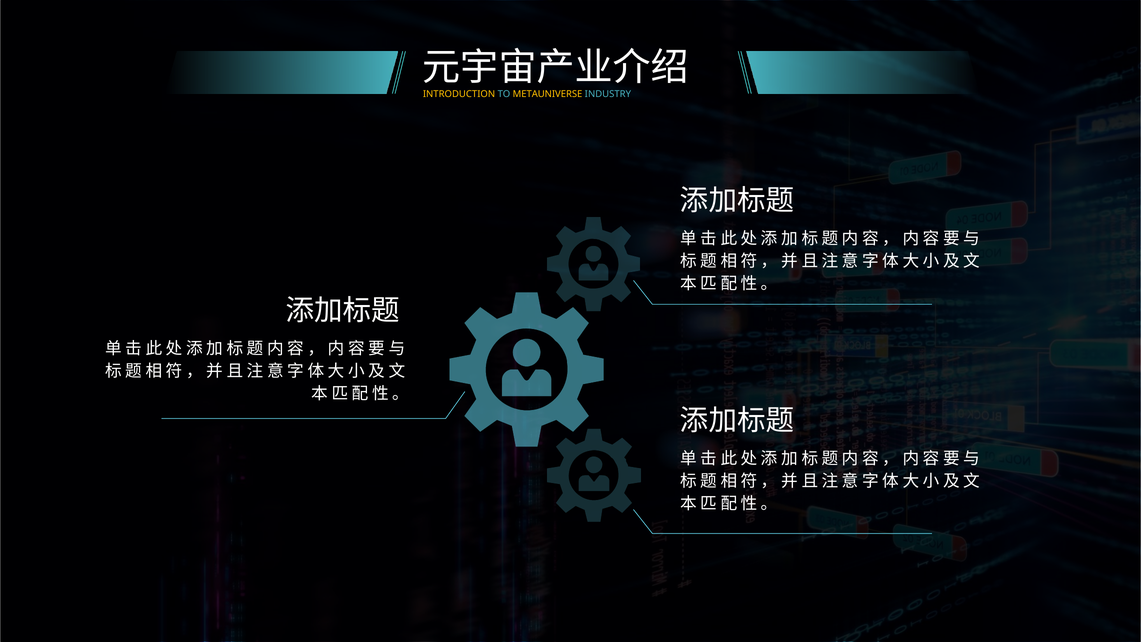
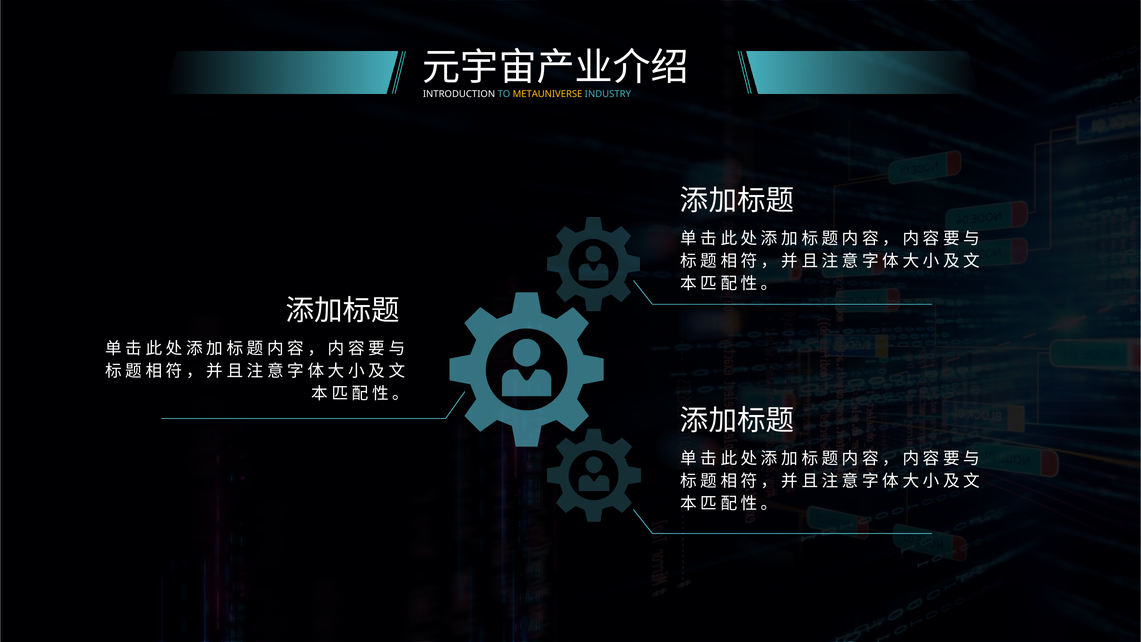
INTRODUCTION colour: yellow -> white
